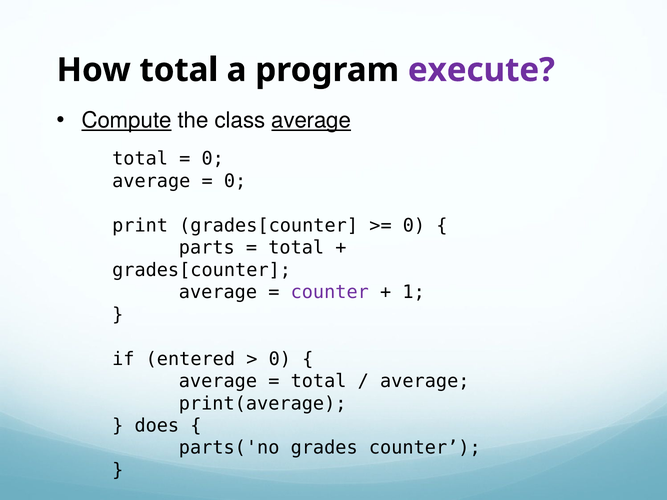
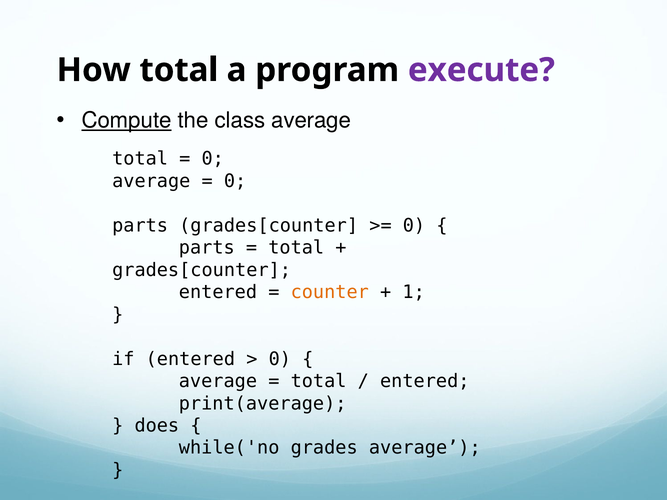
average at (311, 121) underline: present -> none
print at (140, 226): print -> parts
average at (218, 292): average -> entered
counter at (330, 292) colour: purple -> orange
average at (425, 381): average -> entered
parts('no: parts('no -> while('no
grades counter: counter -> average
